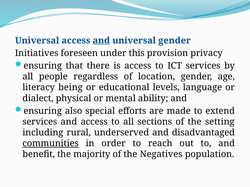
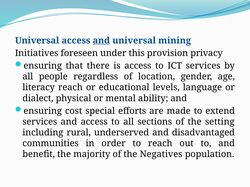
universal gender: gender -> mining
literacy being: being -> reach
also: also -> cost
communities underline: present -> none
